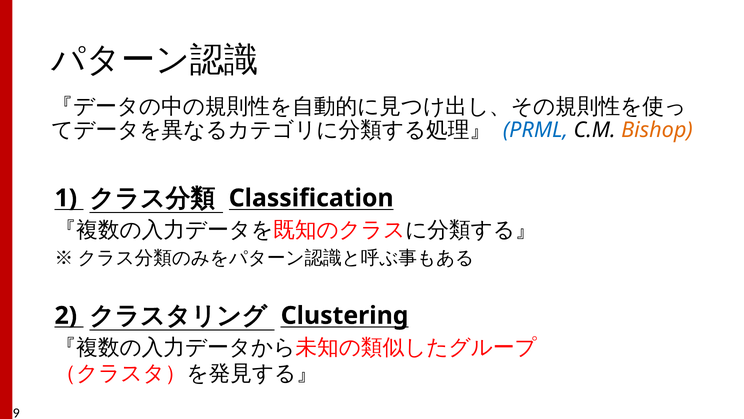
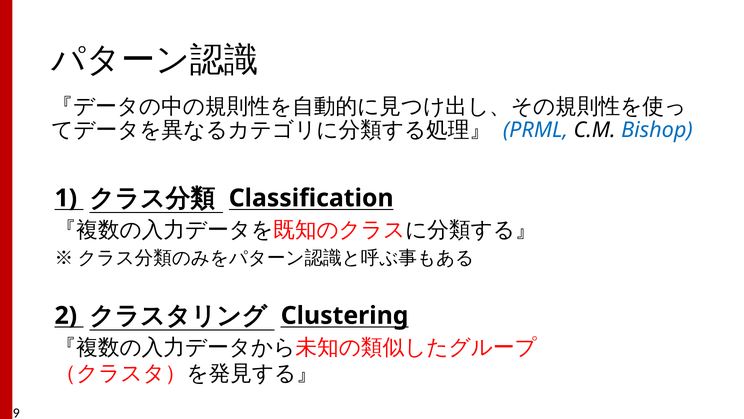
Bishop colour: orange -> blue
